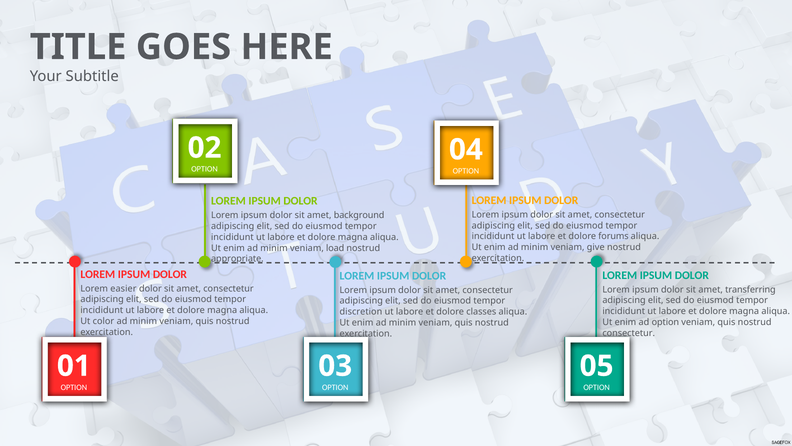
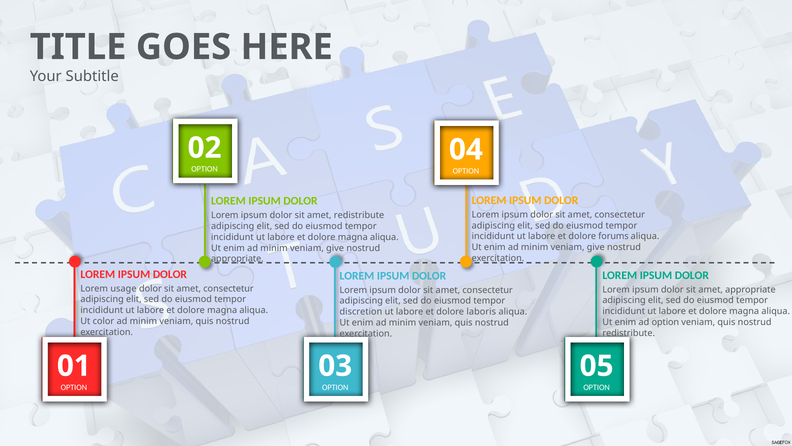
amet background: background -> redistribute
load at (335, 248): load -> give
easier: easier -> usage
amet transferring: transferring -> appropriate
classes: classes -> laboris
consectetur at (629, 333): consectetur -> redistribute
